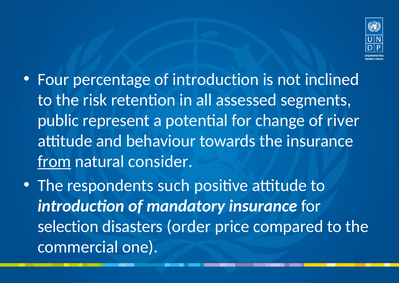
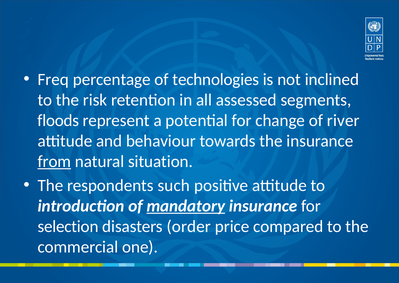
Four: Four -> Freq
of introduction: introduction -> technologies
public: public -> floods
consider: consider -> situation
mandatory underline: none -> present
